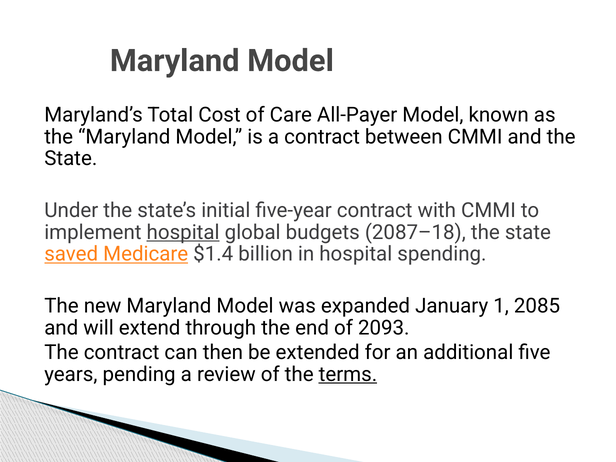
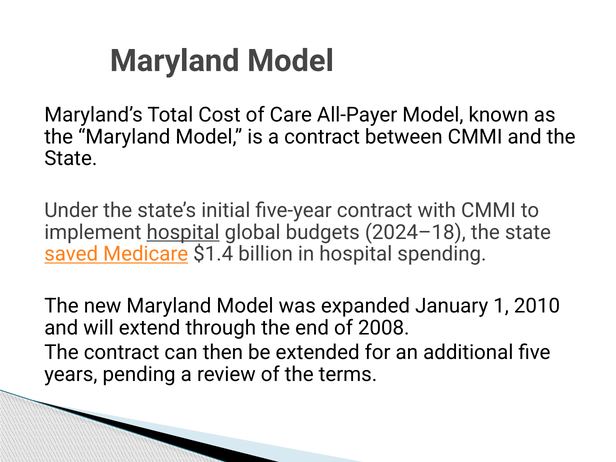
2087–18: 2087–18 -> 2024–18
2085: 2085 -> 2010
2093: 2093 -> 2008
terms underline: present -> none
